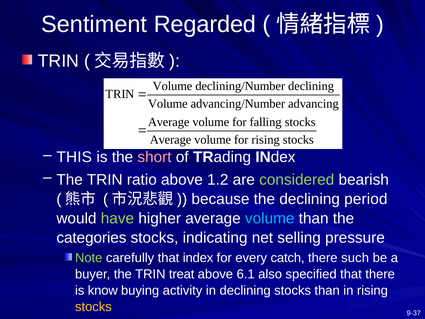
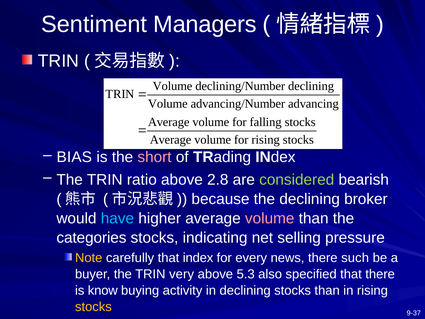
Regarded: Regarded -> Managers
THIS: THIS -> BIAS
1.2: 1.2 -> 2.8
period: period -> broker
have colour: light green -> light blue
volume at (270, 218) colour: light blue -> pink
Note colour: light green -> yellow
catch: catch -> news
treat: treat -> very
6.1: 6.1 -> 5.3
